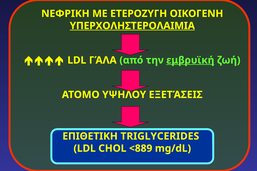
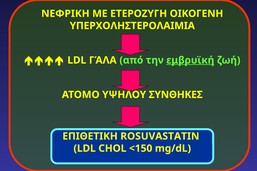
ΥΠΕΡΧΟΛΗΣΤΕΡΟΛΑΙΜΙΑ underline: present -> none
ΕΞΕΤΆΣΕΙΣ: ΕΞΕΤΆΣΕΙΣ -> ΣΥΝΘΗΚΕΣ
TRIGLYCERIDES: TRIGLYCERIDES -> ROSUVASTATIN
<889: <889 -> <150
